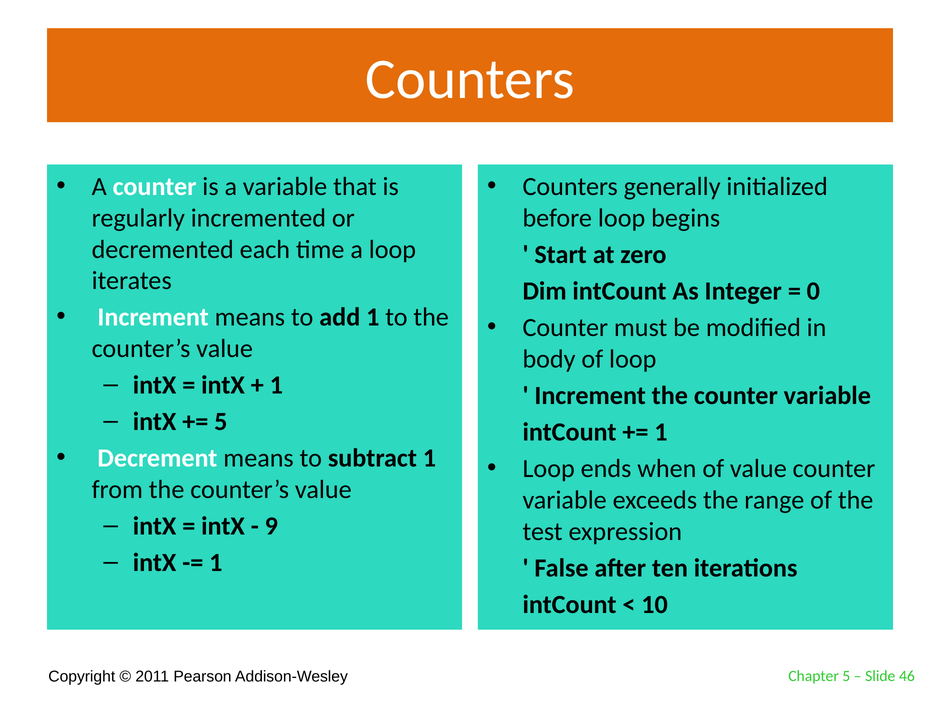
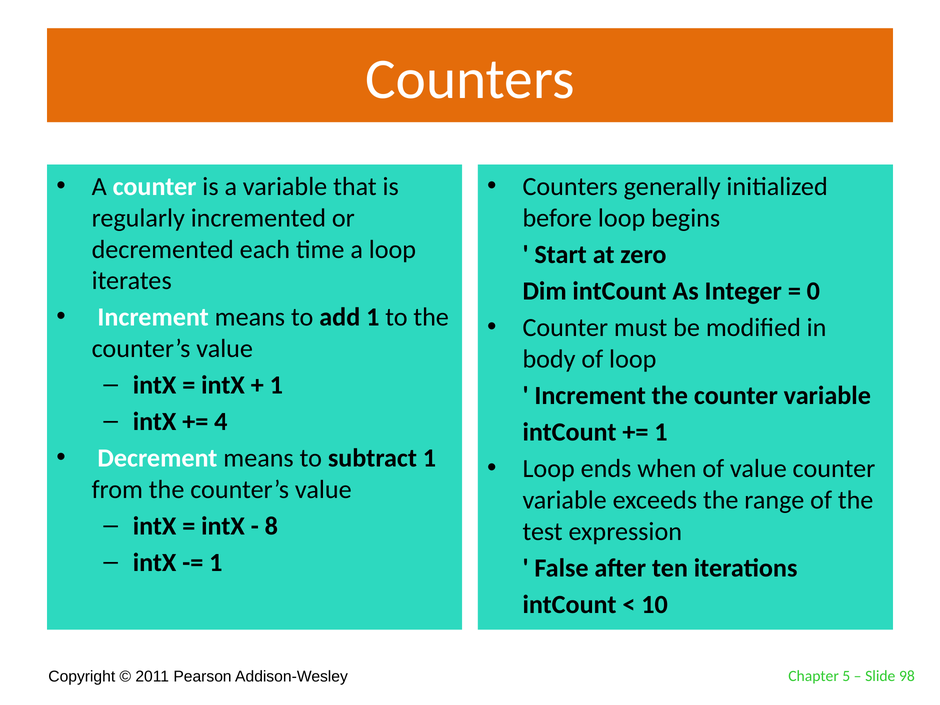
5 at (221, 422): 5 -> 4
9: 9 -> 8
46: 46 -> 98
